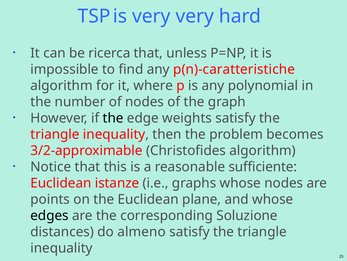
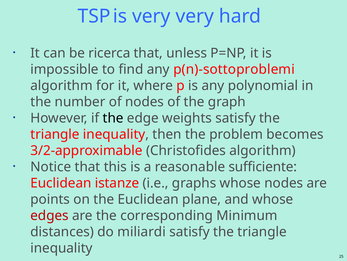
p(n)-caratteristiche: p(n)-caratteristiche -> p(n)-sottoproblemi
edges colour: black -> red
Soluzione: Soluzione -> Minimum
almeno: almeno -> miliardi
